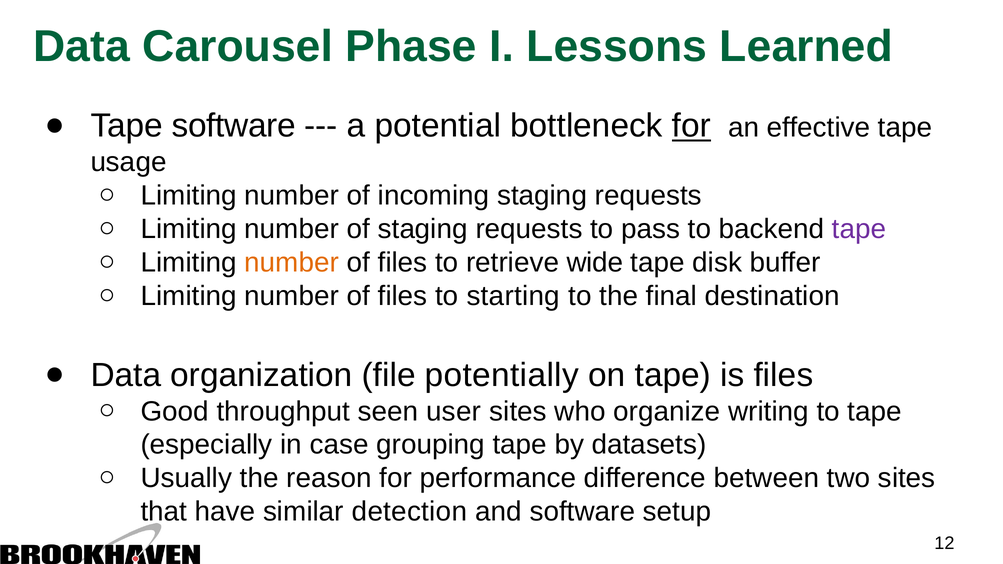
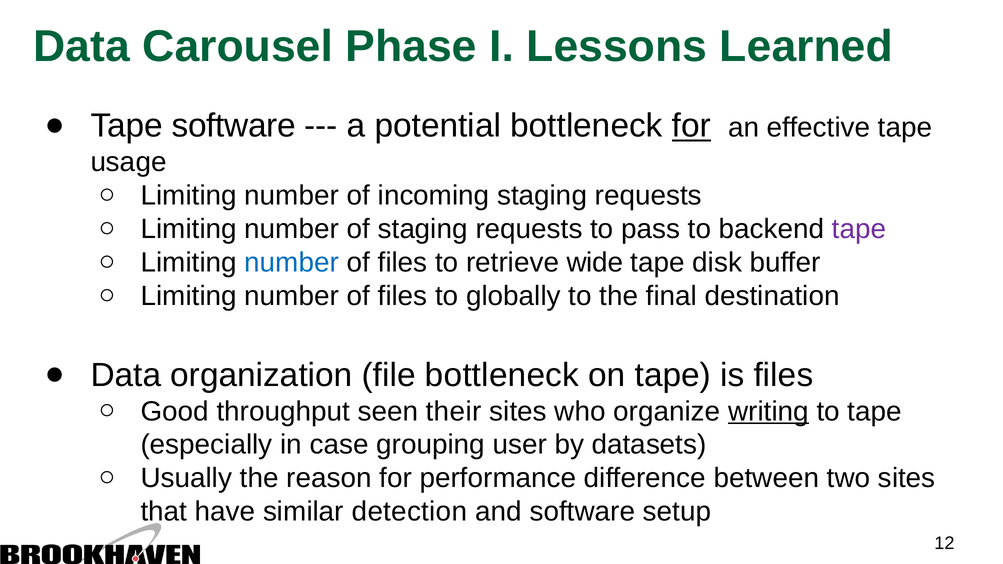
number at (292, 263) colour: orange -> blue
starting: starting -> globally
file potentially: potentially -> bottleneck
user: user -> their
writing underline: none -> present
grouping tape: tape -> user
